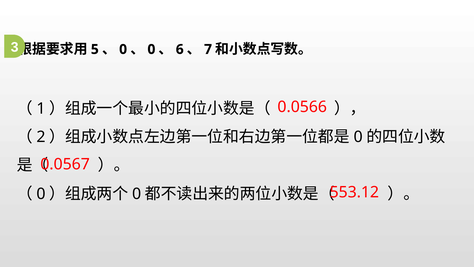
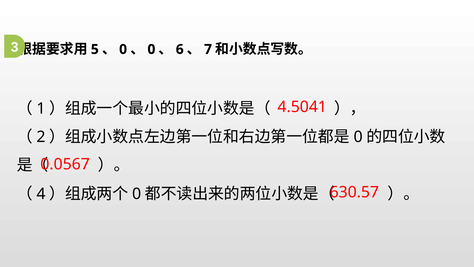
0.0566: 0.0566 -> 4.5041
0 at (41, 194): 0 -> 4
553.12: 553.12 -> 630.57
